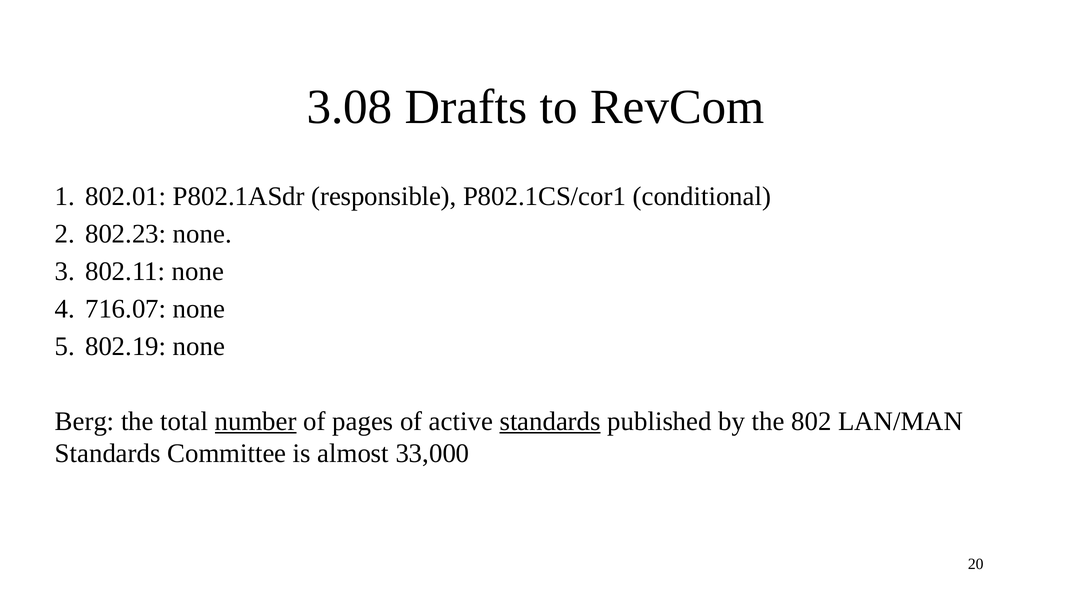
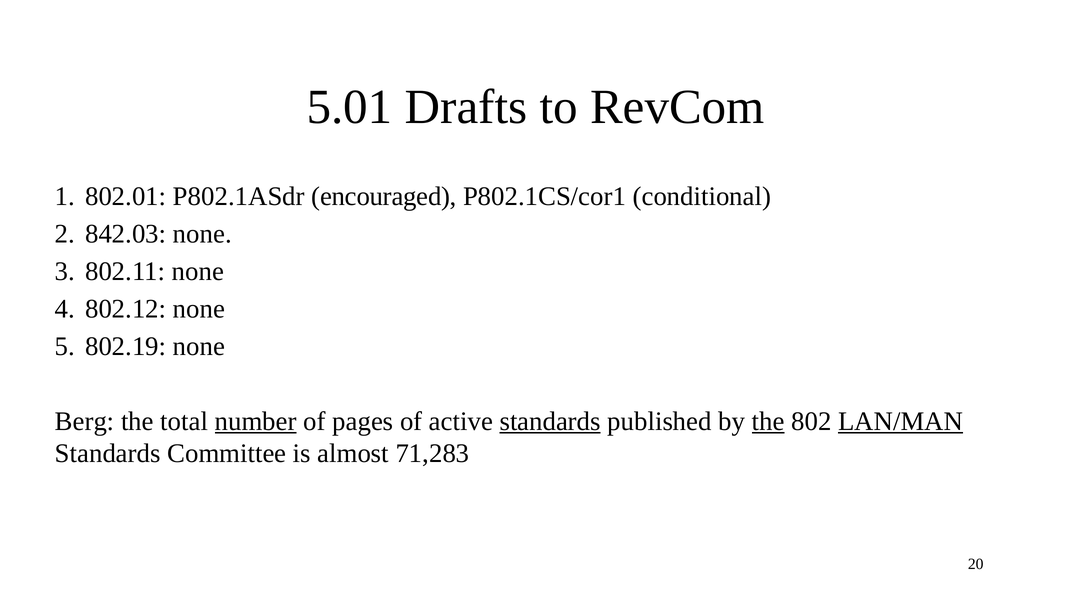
3.08: 3.08 -> 5.01
responsible: responsible -> encouraged
802.23: 802.23 -> 842.03
716.07: 716.07 -> 802.12
the at (768, 421) underline: none -> present
LAN/MAN underline: none -> present
33,000: 33,000 -> 71,283
